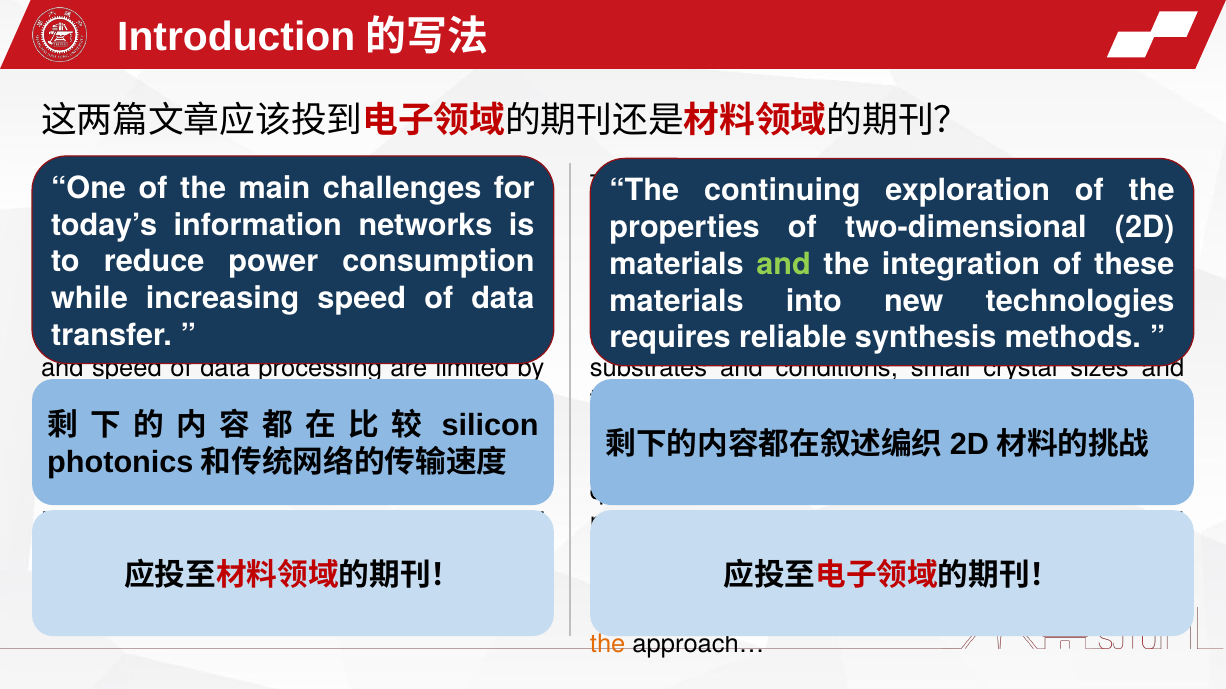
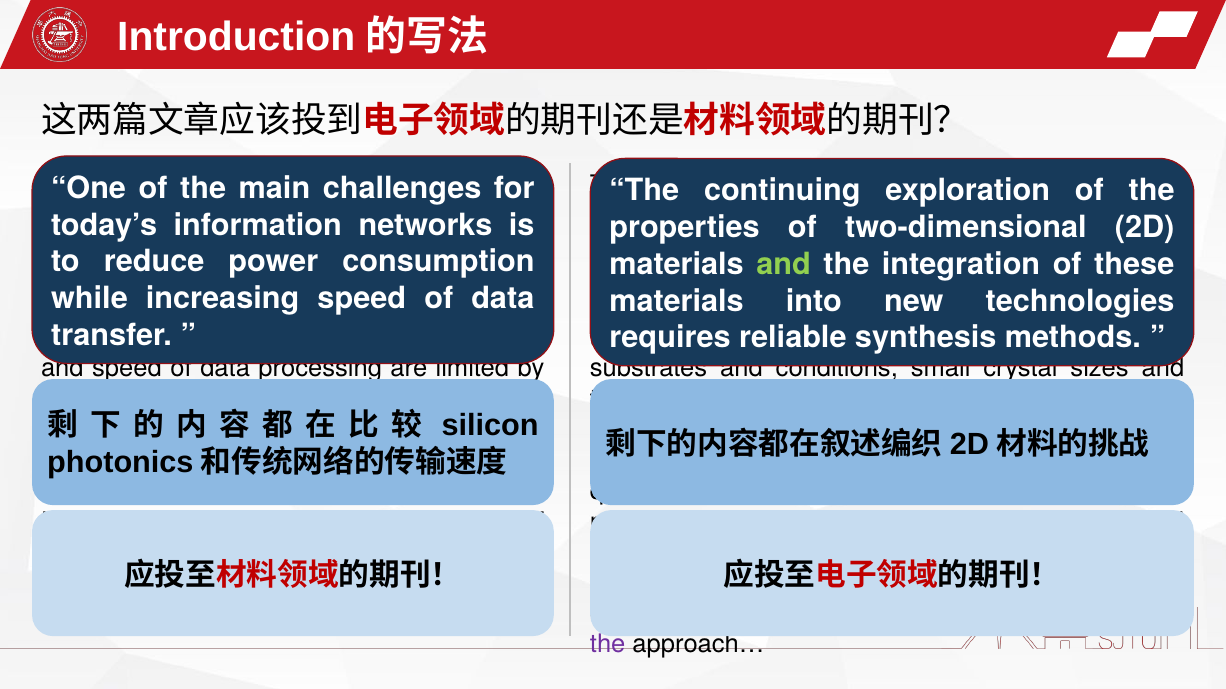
the at (608, 645) colour: orange -> purple
